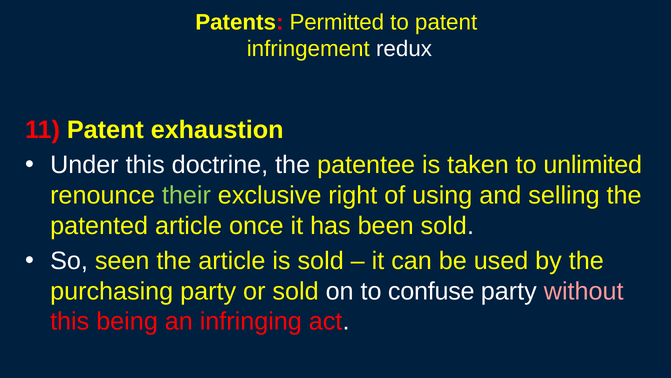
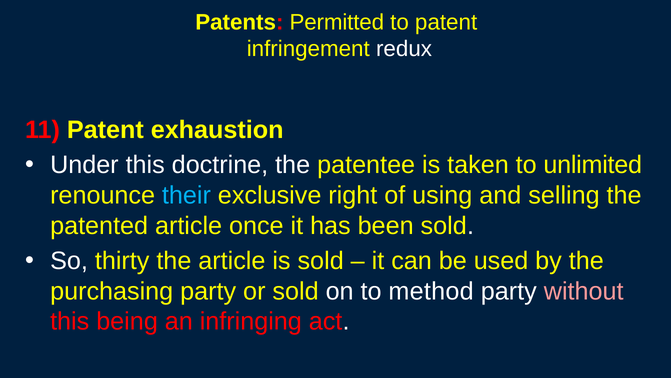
their colour: light green -> light blue
seen: seen -> thirty
confuse: confuse -> method
